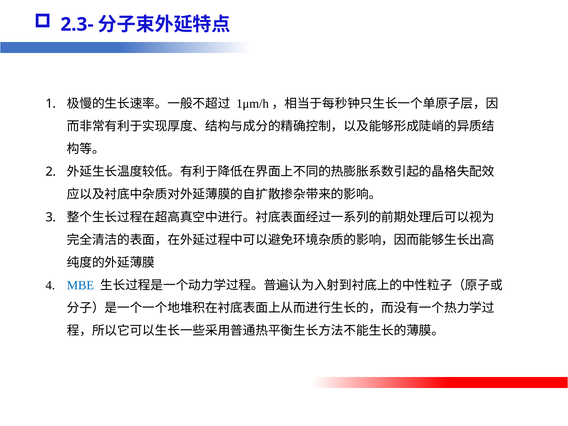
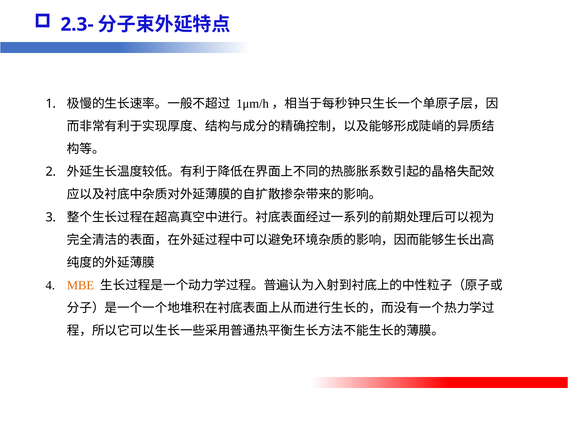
MBE colour: blue -> orange
